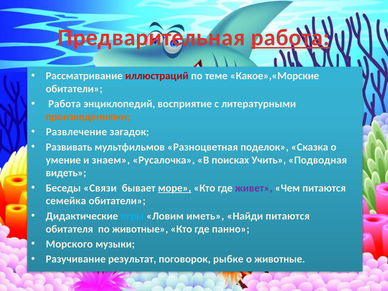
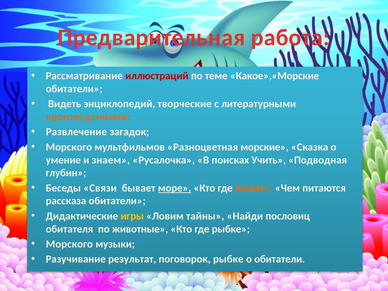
работа at (290, 38) underline: present -> none
Работа at (65, 104): Работа -> Видеть
восприятие: восприятие -> творческие
Развивать at (69, 147): Развивать -> Морского
поделок: поделок -> морские
видеть: видеть -> глубин
живет colour: purple -> orange
семейка: семейка -> рассказа
игры colour: light blue -> yellow
иметь: иметь -> тайны
Найди питаются: питаются -> пословиц
где панно: панно -> рыбке
о животные: животные -> обитатели
